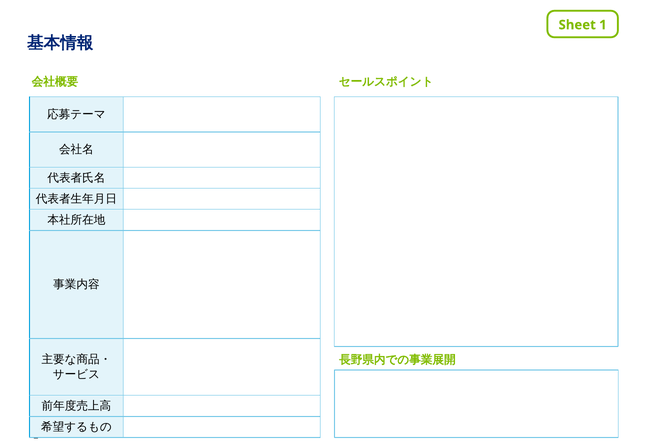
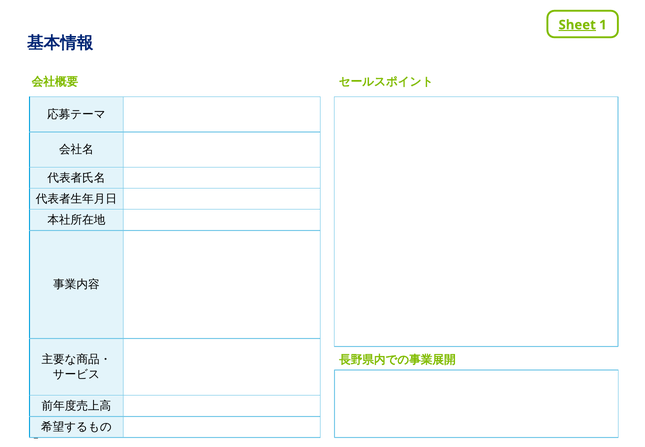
Sheet underline: none -> present
